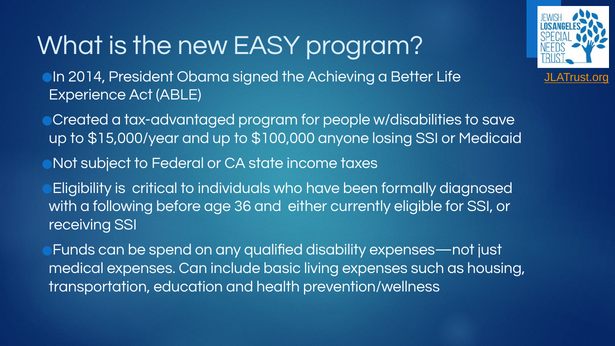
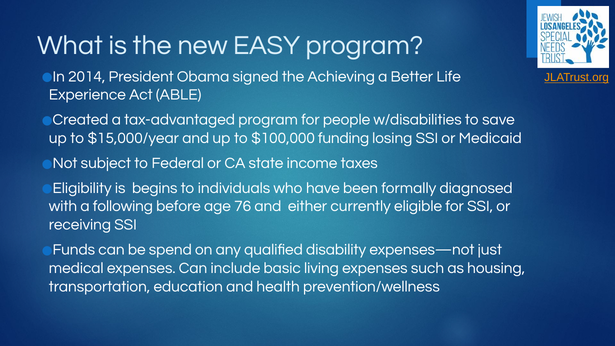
anyone: anyone -> funding
critical: critical -> begins
36: 36 -> 76
